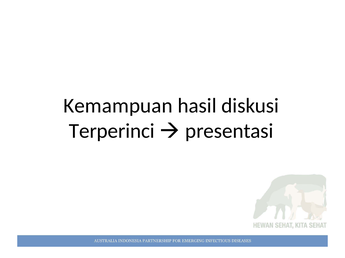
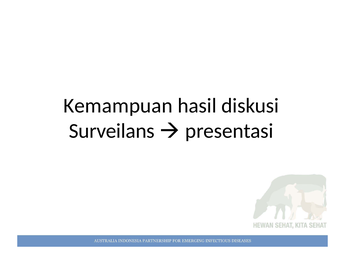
Terperinci: Terperinci -> Surveilans
